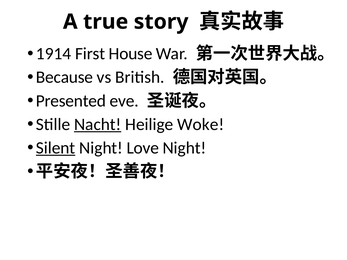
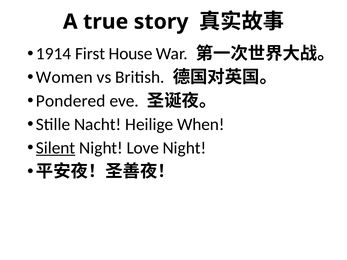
Because: Because -> Women
Presented: Presented -> Pondered
Nacht underline: present -> none
Woke: Woke -> When
